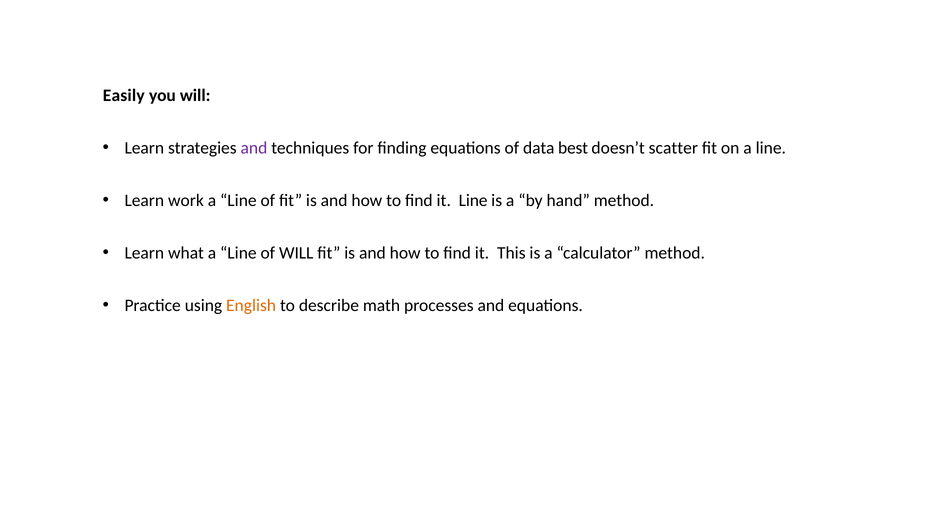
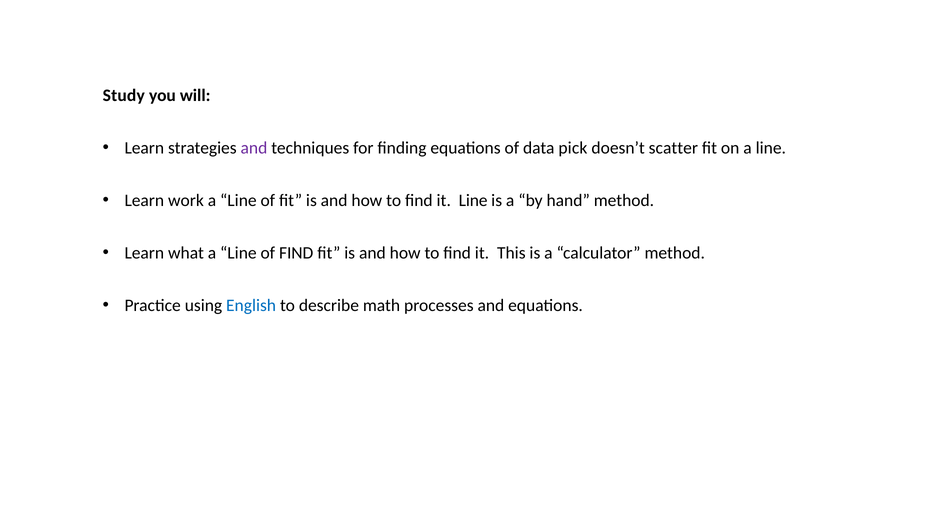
Easily: Easily -> Study
best: best -> pick
of WILL: WILL -> FIND
English colour: orange -> blue
